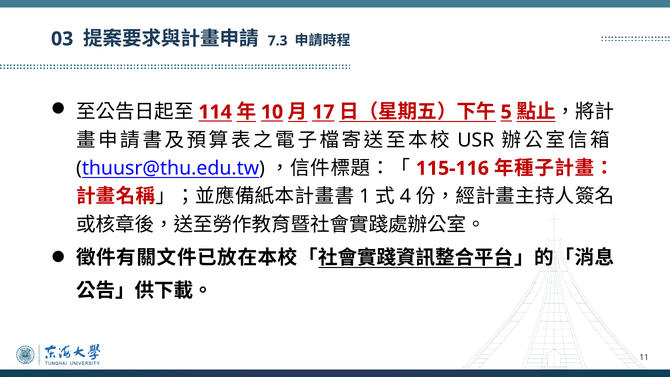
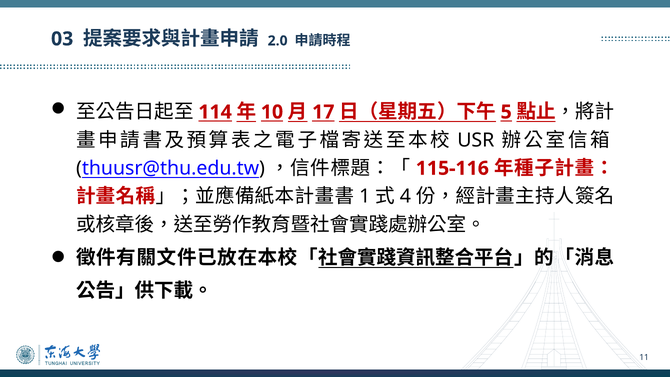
7.3: 7.3 -> 2.0
